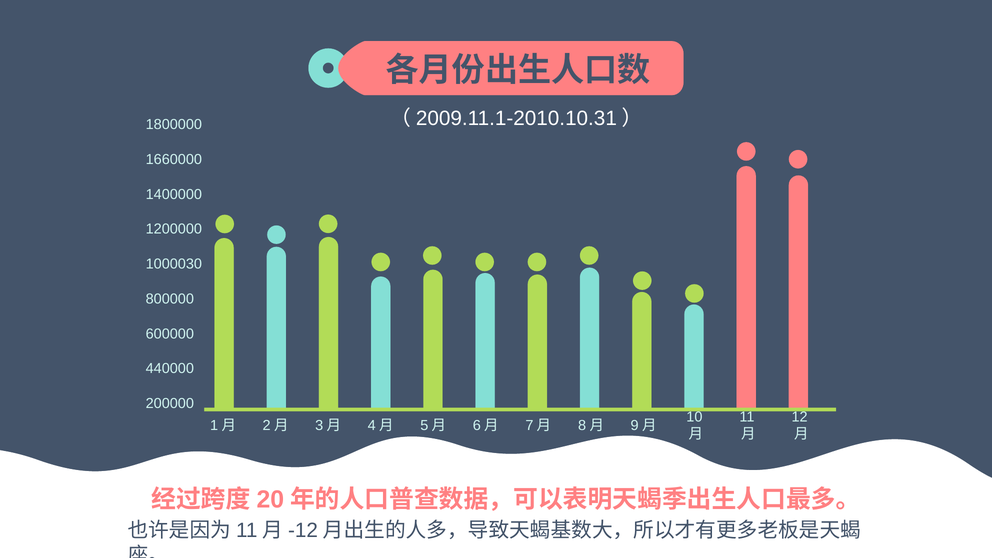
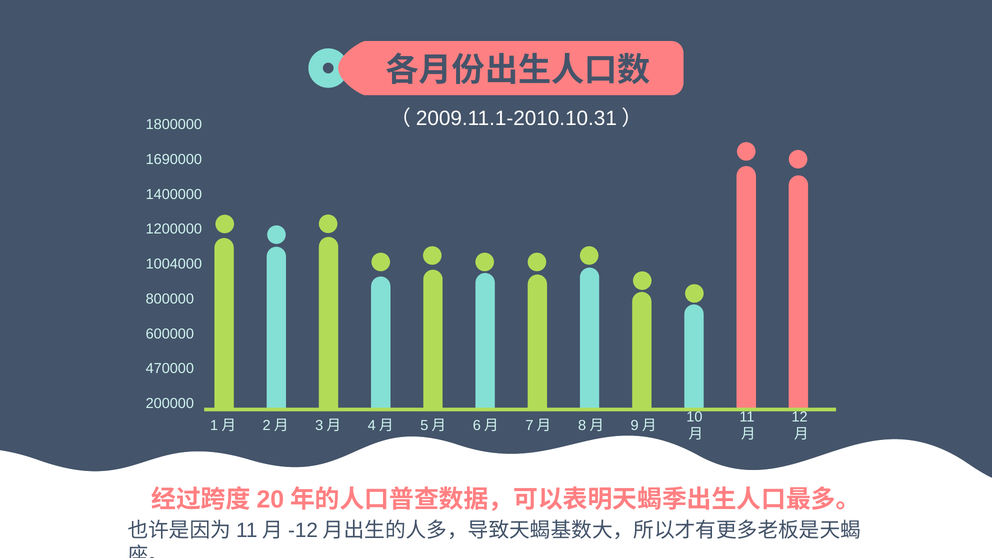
1660000: 1660000 -> 1690000
1000030: 1000030 -> 1004000
440000: 440000 -> 470000
